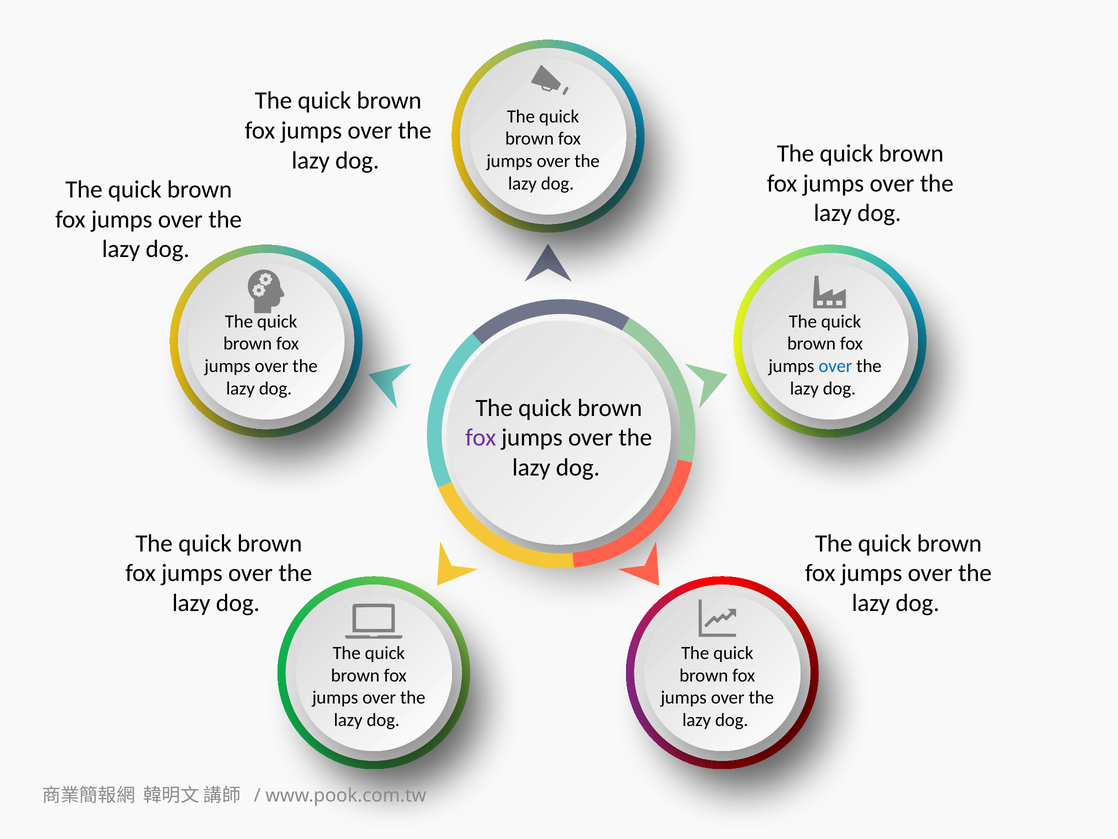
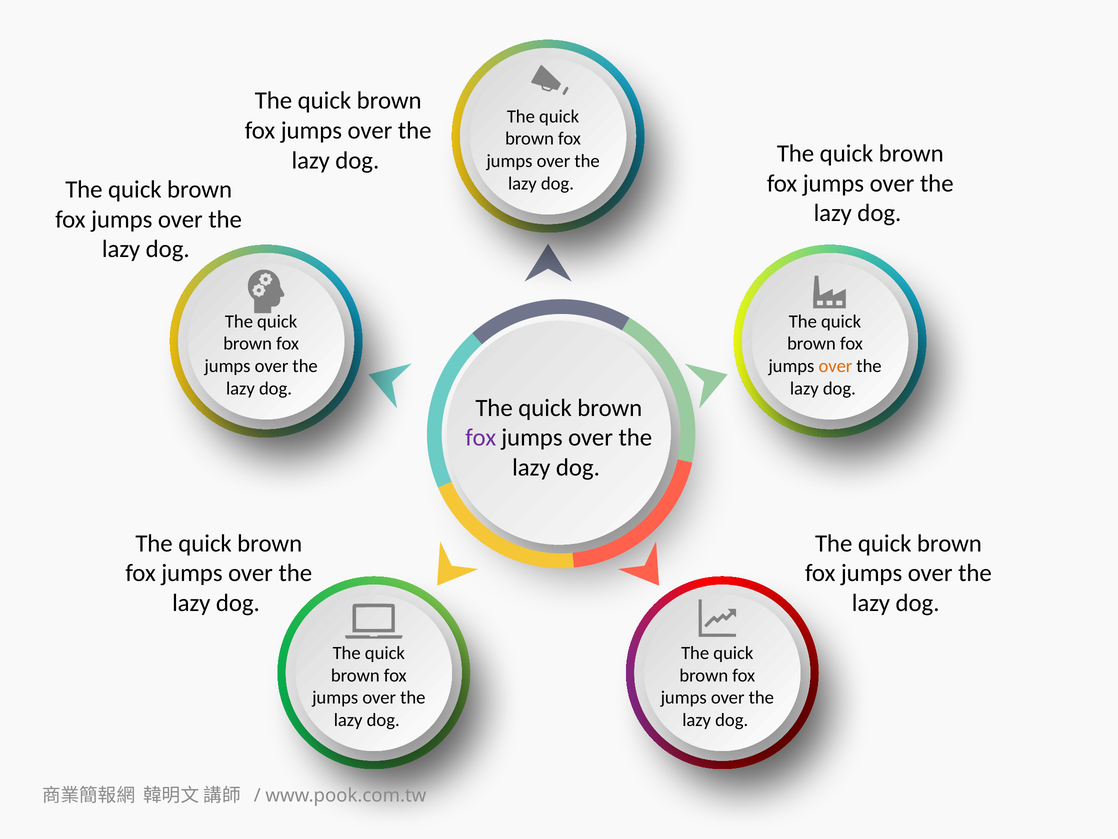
over at (835, 366) colour: blue -> orange
